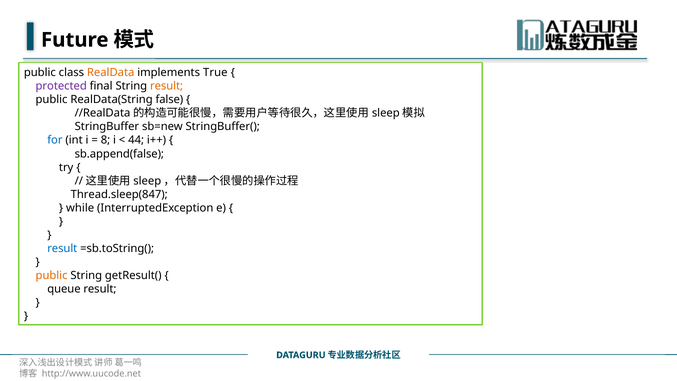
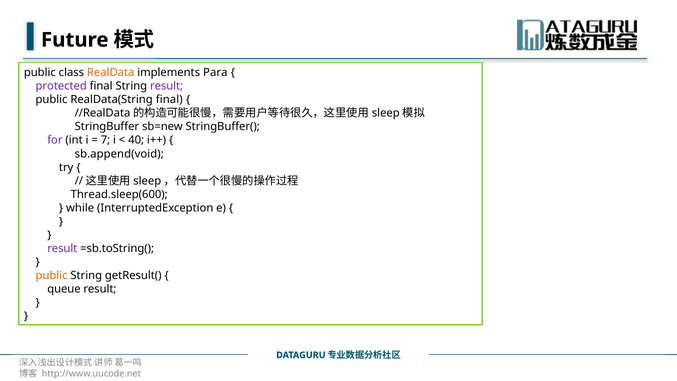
True: True -> Para
result at (167, 86) colour: orange -> purple
RealData(String false: false -> final
for colour: blue -> purple
8: 8 -> 7
44: 44 -> 40
sb.append(false: sb.append(false -> sb.append(void
Thread.sleep(847: Thread.sleep(847 -> Thread.sleep(600
result at (62, 248) colour: blue -> purple
